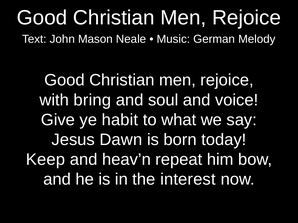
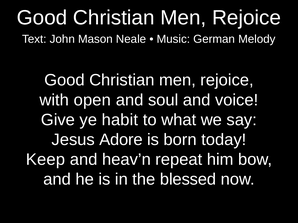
bring: bring -> open
Dawn: Dawn -> Adore
interest: interest -> blessed
